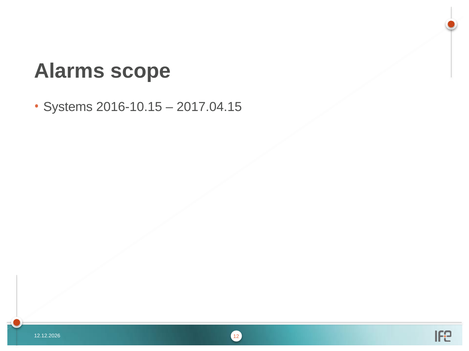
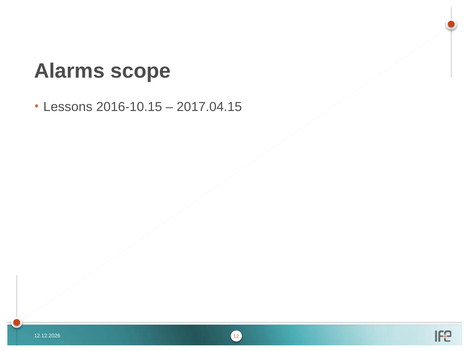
Systems: Systems -> Lessons
